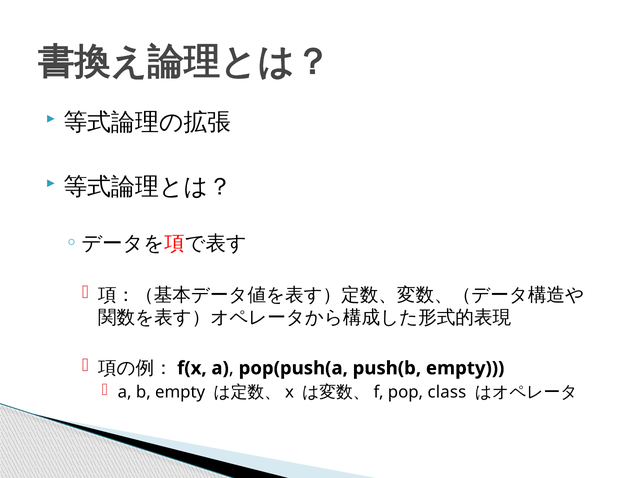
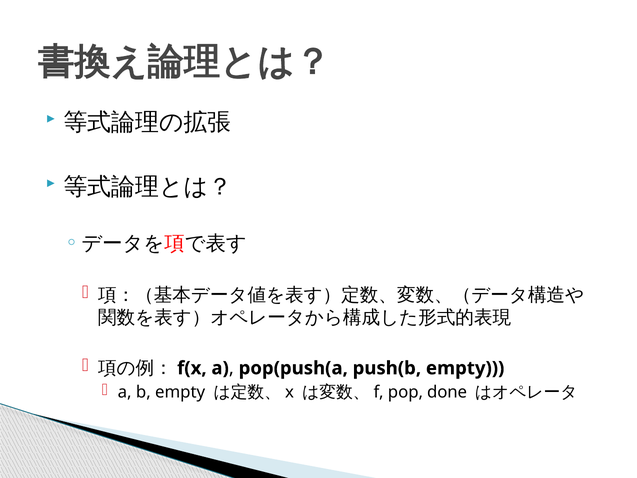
class: class -> done
